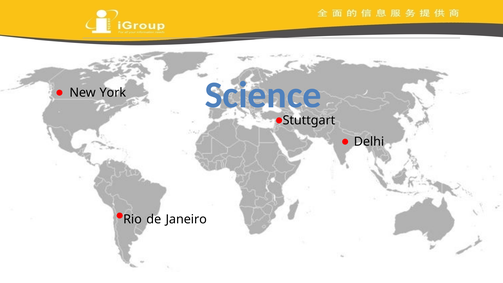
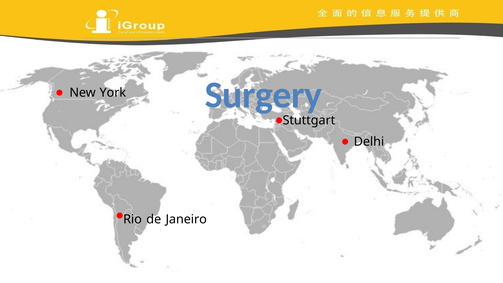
Science: Science -> Surgery
